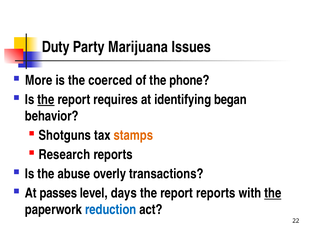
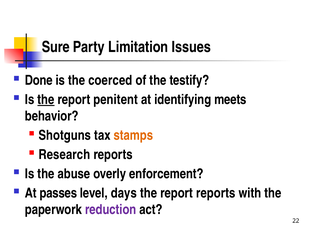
Duty: Duty -> Sure
Marijuana: Marijuana -> Limitation
More: More -> Done
phone: phone -> testify
requires: requires -> penitent
began: began -> meets
transactions: transactions -> enforcement
the at (273, 193) underline: present -> none
reduction colour: blue -> purple
